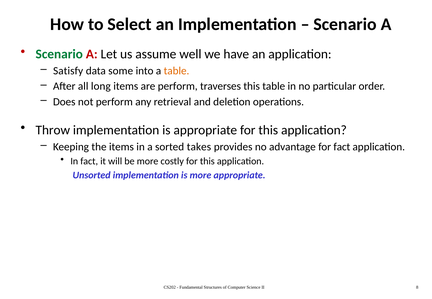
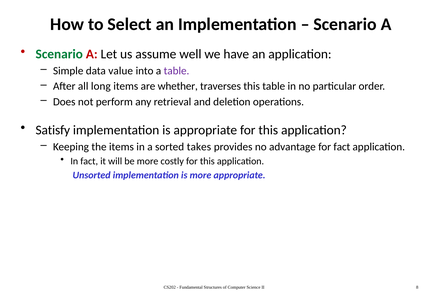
Satisfy: Satisfy -> Simple
some: some -> value
table at (177, 71) colour: orange -> purple
are perform: perform -> whether
Throw: Throw -> Satisfy
